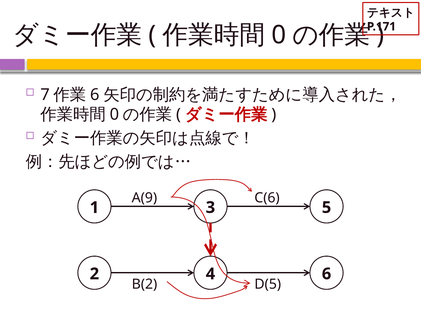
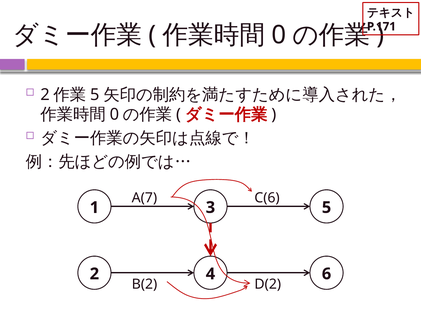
7 at (45, 95): 7 -> 2
6 at (95, 95): 6 -> 5
A(9: A(9 -> A(7
D(5: D(5 -> D(2
